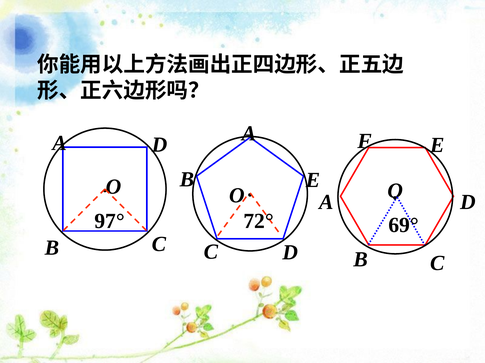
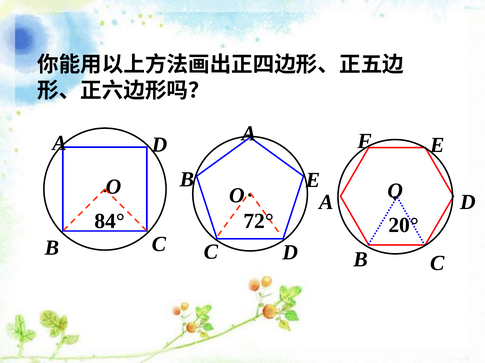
97°: 97° -> 84°
69°: 69° -> 20°
